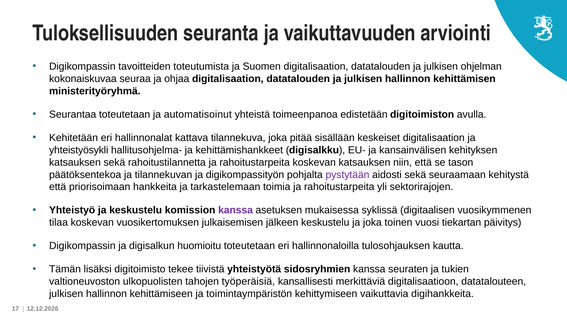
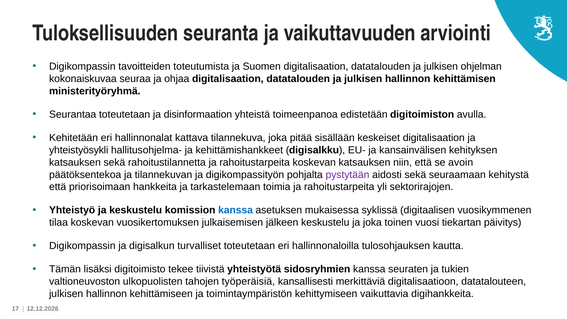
automatisoinut: automatisoinut -> disinformaation
tason: tason -> avoin
kanssa at (236, 210) colour: purple -> blue
huomioitu: huomioitu -> turvalliset
